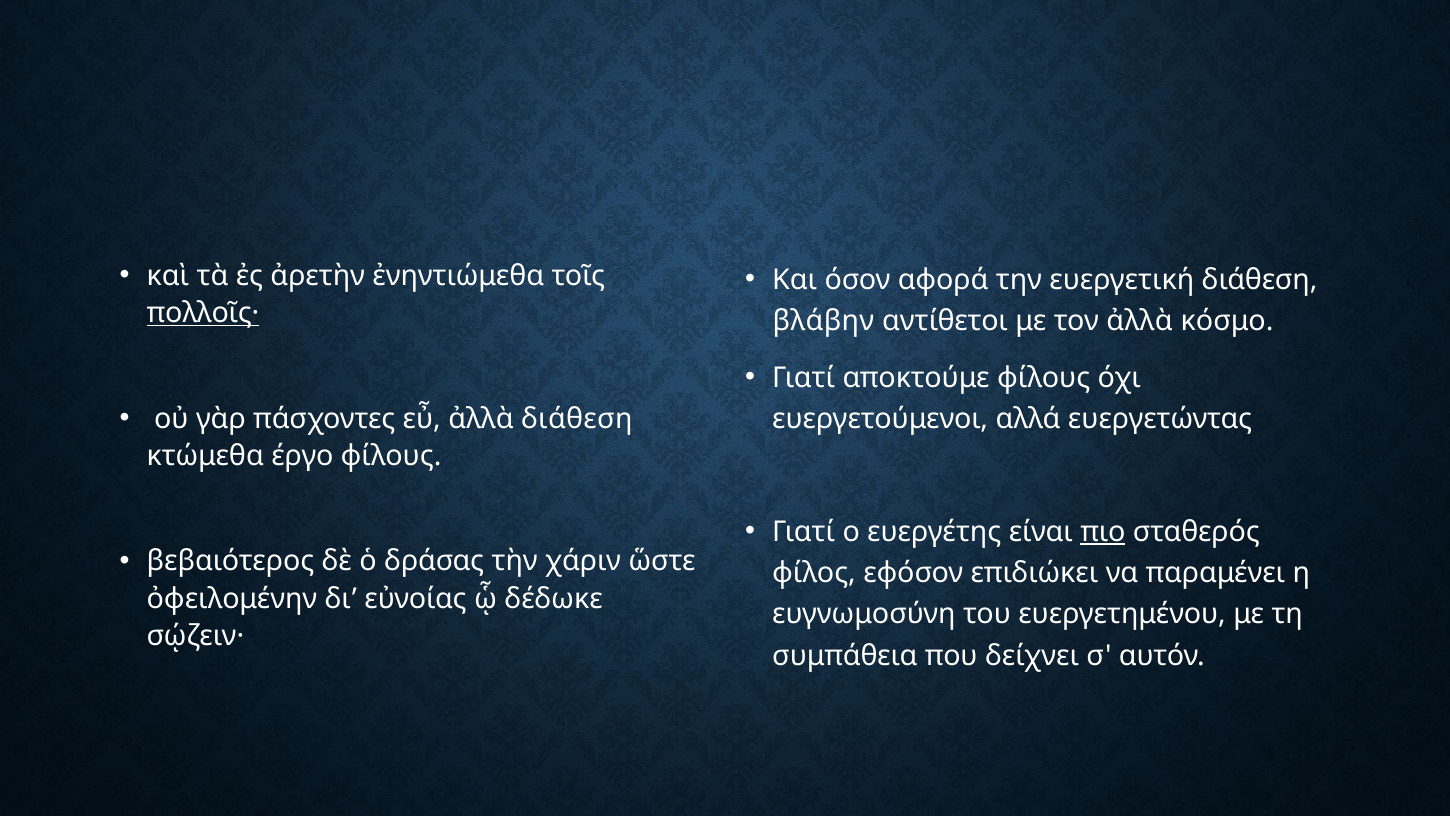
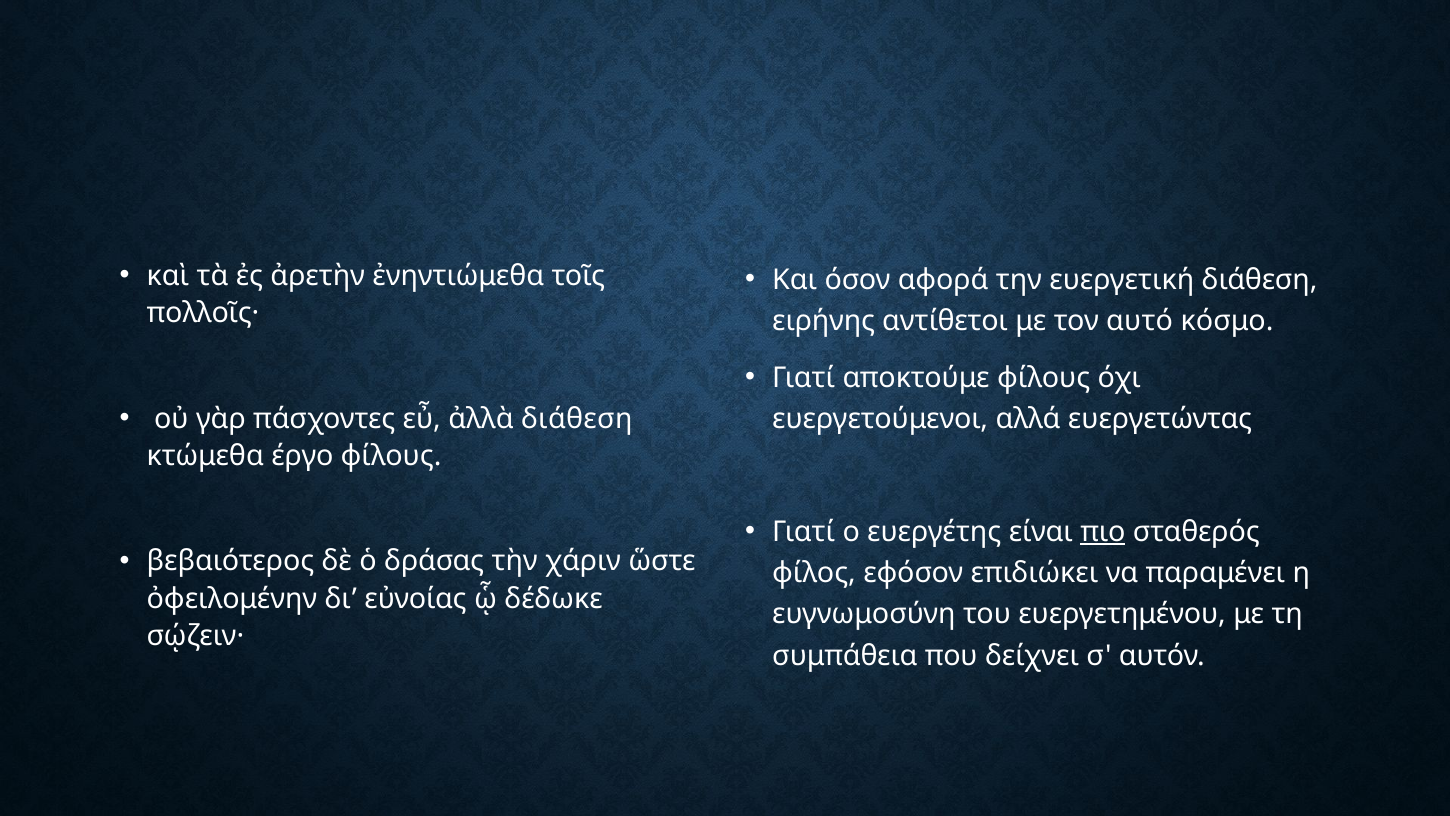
πολλοῖς· underline: present -> none
βλάβην: βλάβην -> ειρήνης
τον ἀλλὰ: ἀλλὰ -> αυτό
